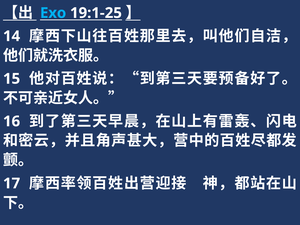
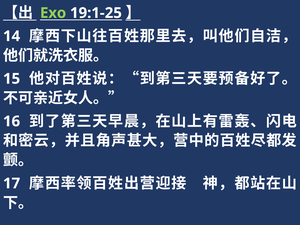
Exo colour: light blue -> light green
